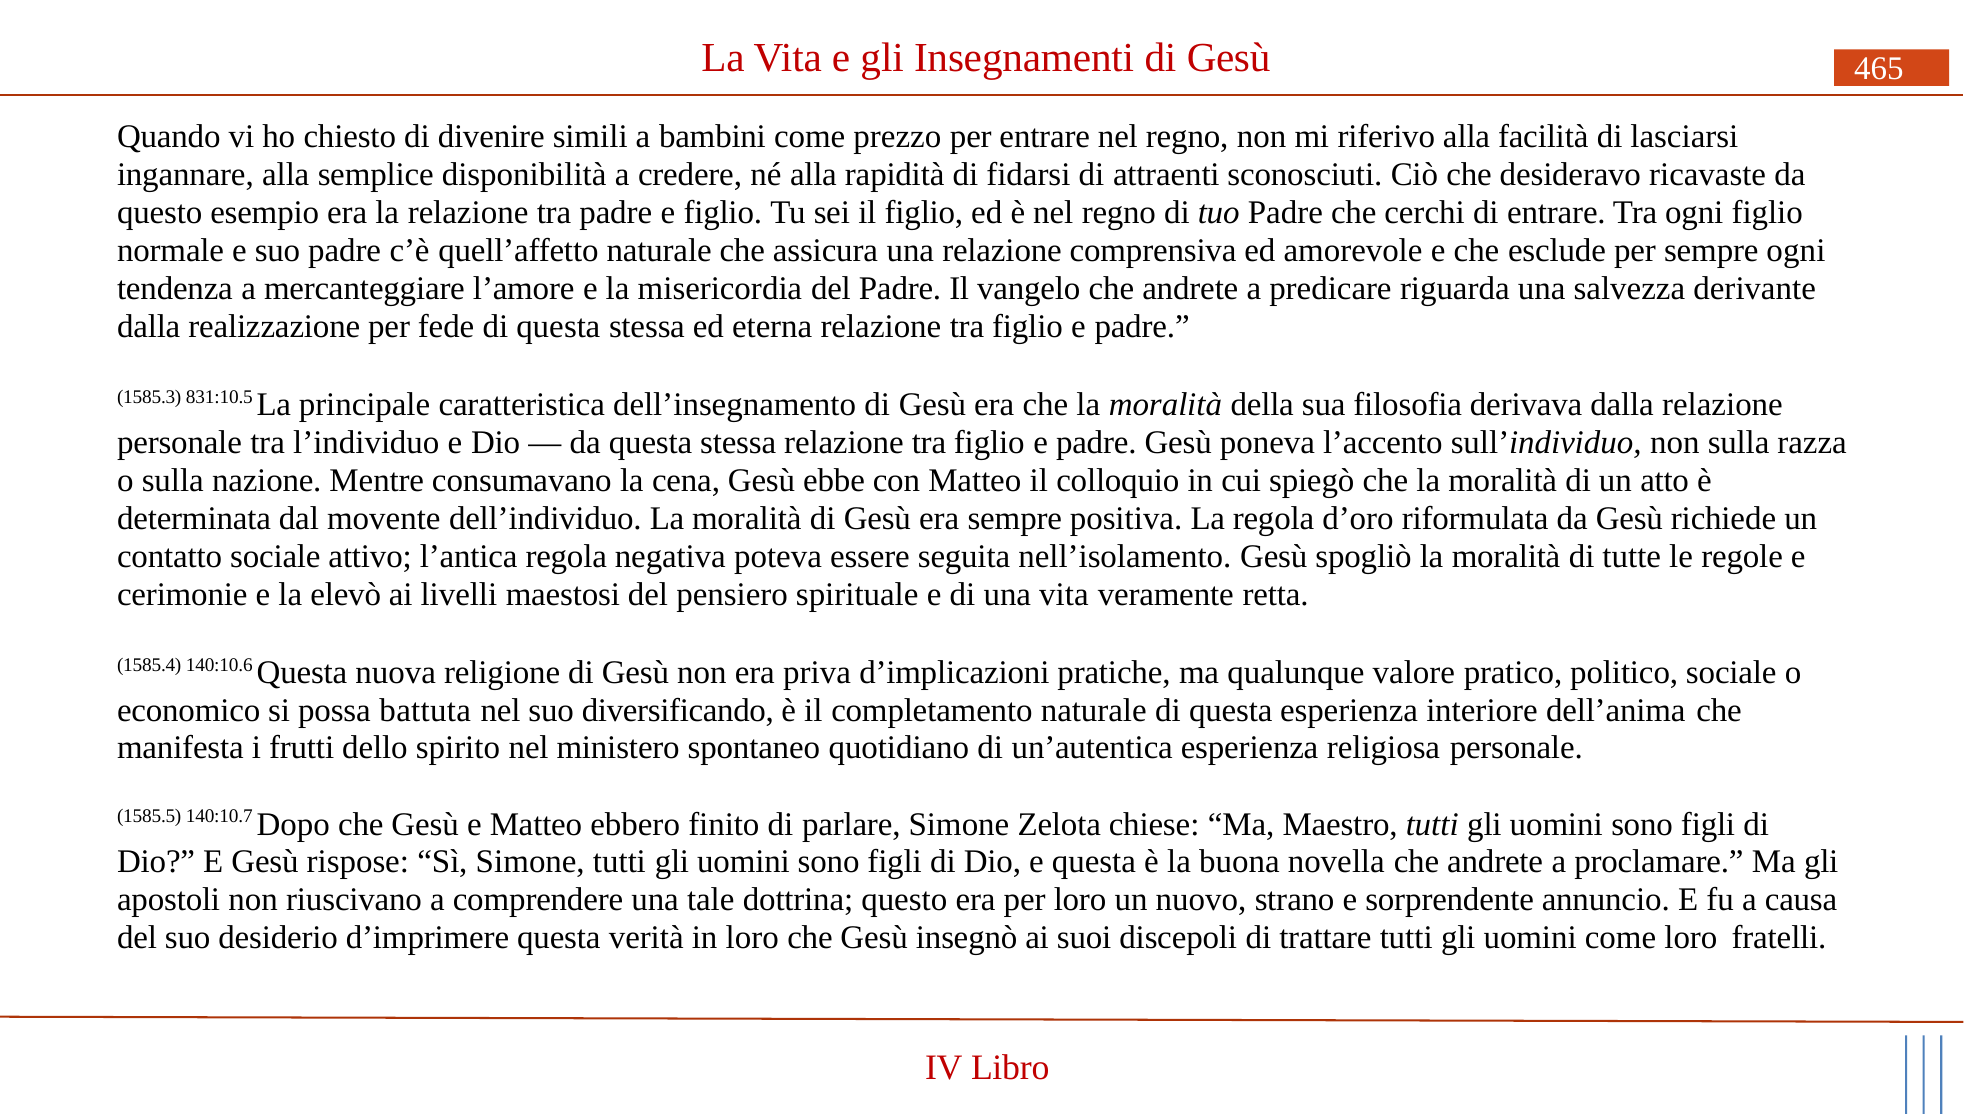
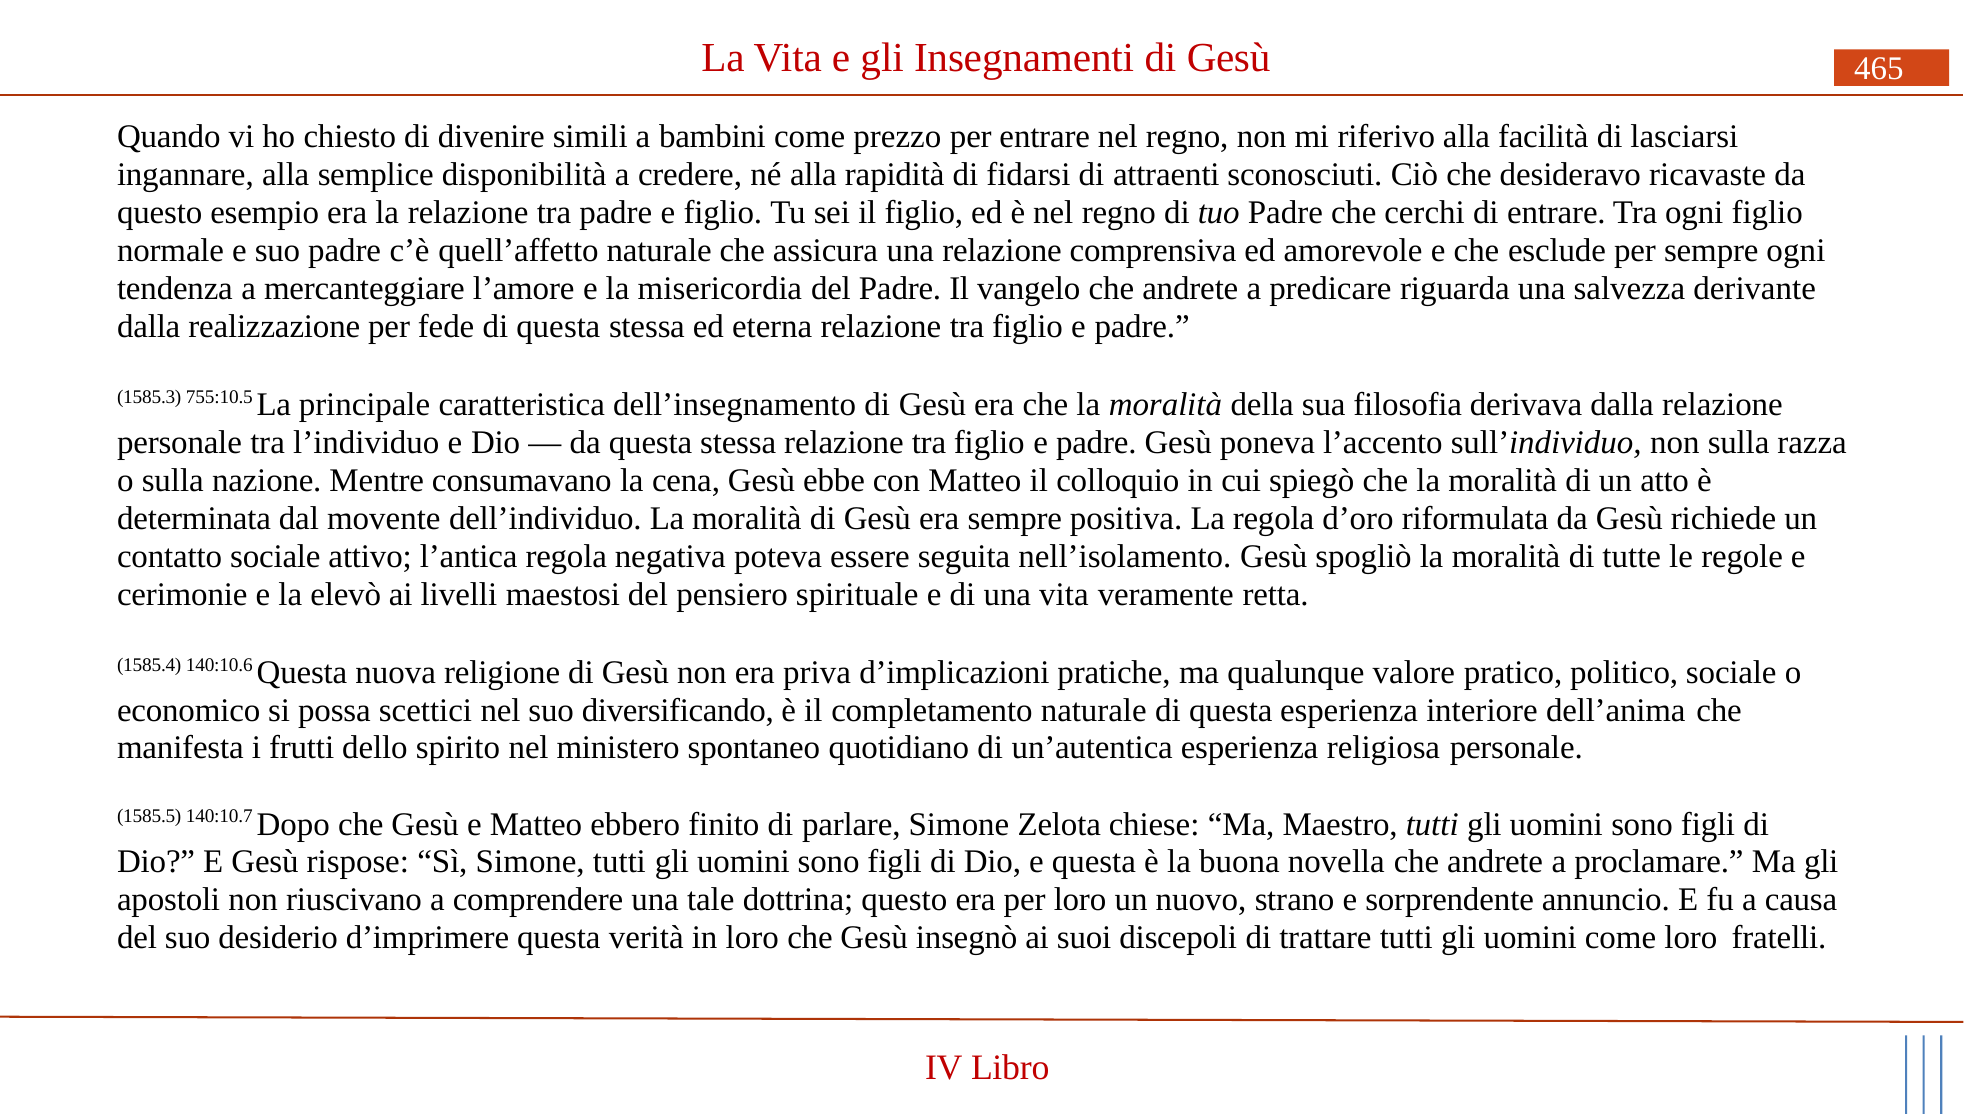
831:10.5: 831:10.5 -> 755:10.5
battuta: battuta -> scettici
